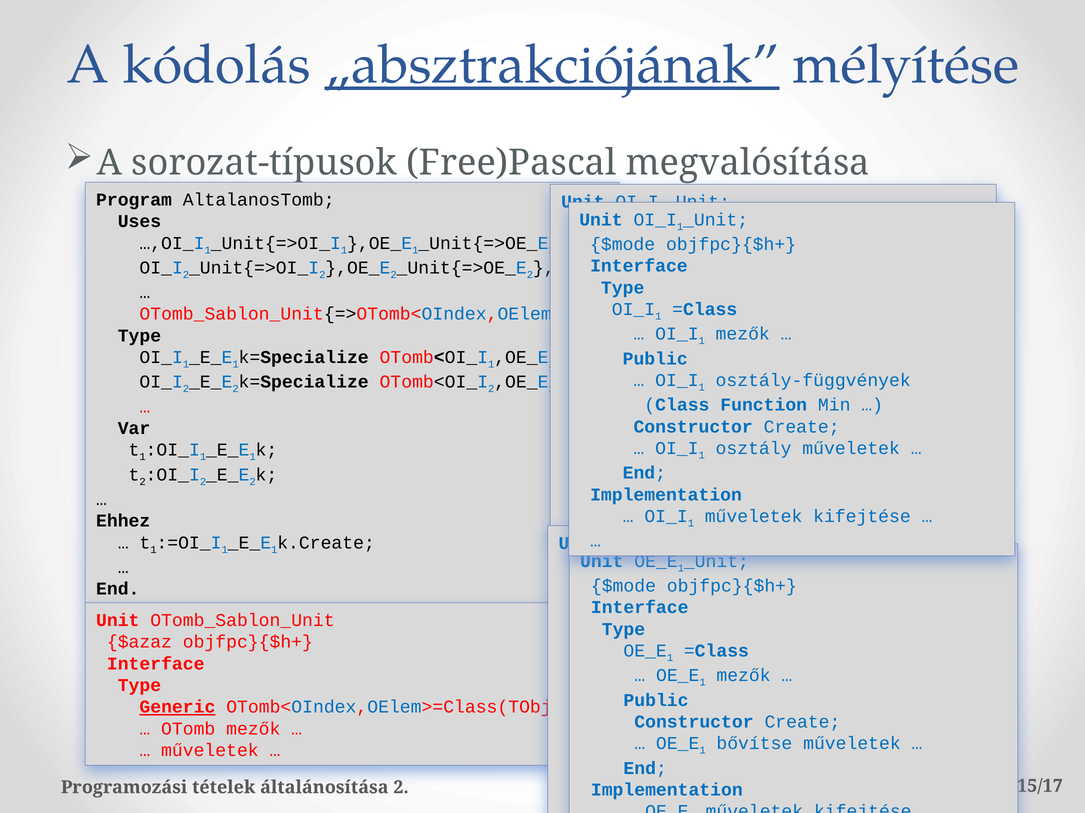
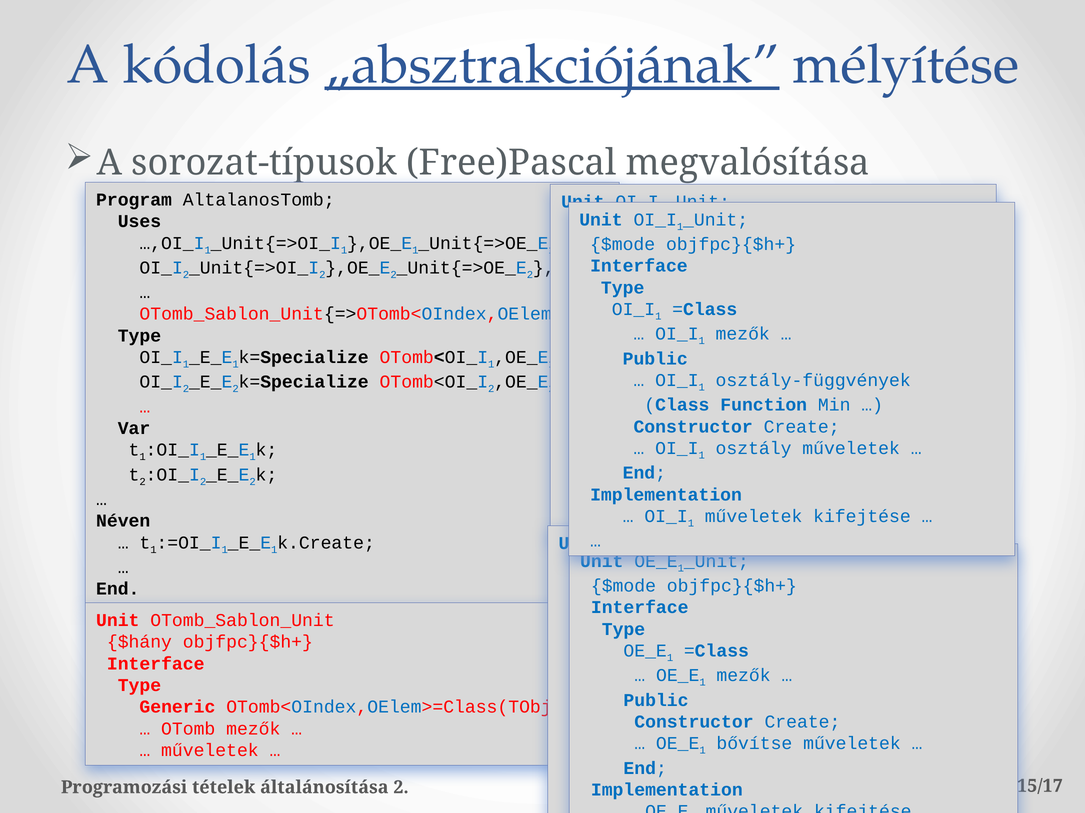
Ehhez: Ehhez -> Néven
$azaz: $azaz -> $hány
Generic underline: present -> none
